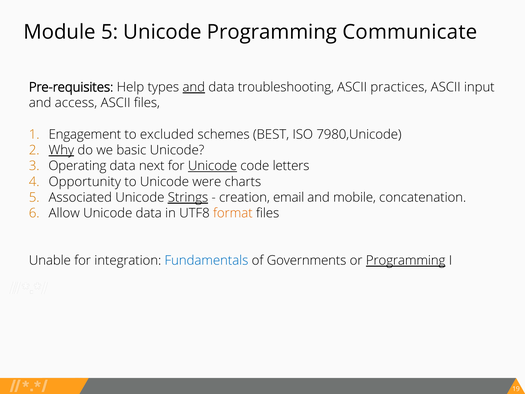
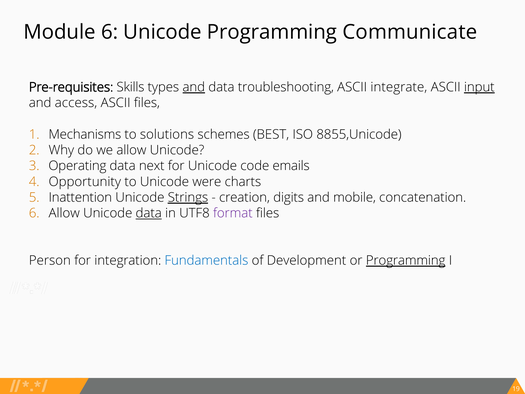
Module 5: 5 -> 6
Help: Help -> Skills
practices: practices -> integrate
input underline: none -> present
Engagement: Engagement -> Mechanisms
excluded: excluded -> solutions
7980,Unicode: 7980,Unicode -> 8855,Unicode
Why underline: present -> none
we basic: basic -> allow
Unicode at (212, 166) underline: present -> none
letters: letters -> emails
Associated: Associated -> Inattention
email: email -> digits
data at (149, 213) underline: none -> present
format colour: orange -> purple
Unable: Unable -> Person
Governments: Governments -> Development
